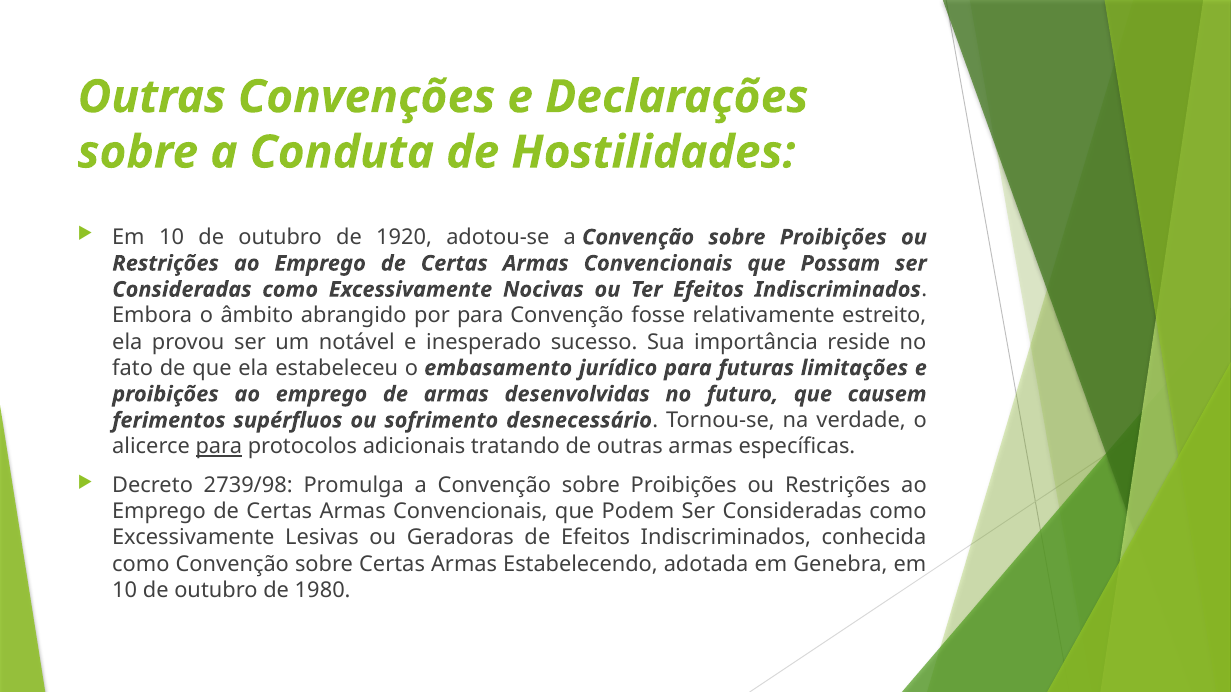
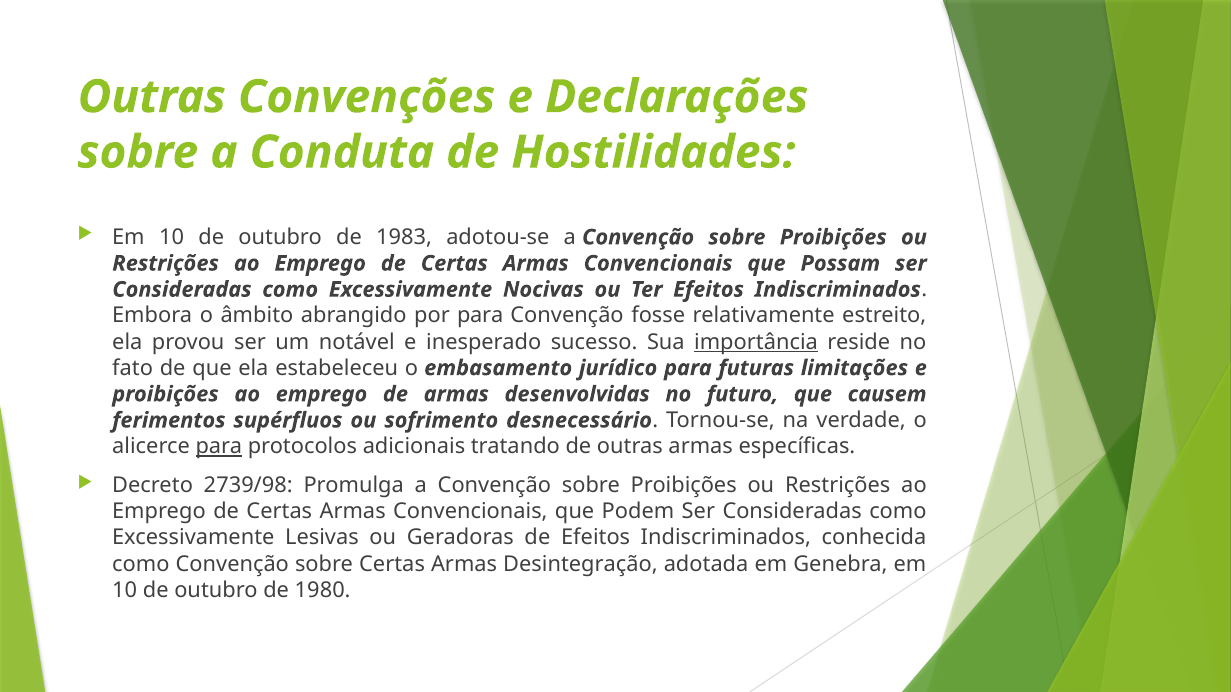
1920: 1920 -> 1983
importância underline: none -> present
Estabelecendo: Estabelecendo -> Desintegração
